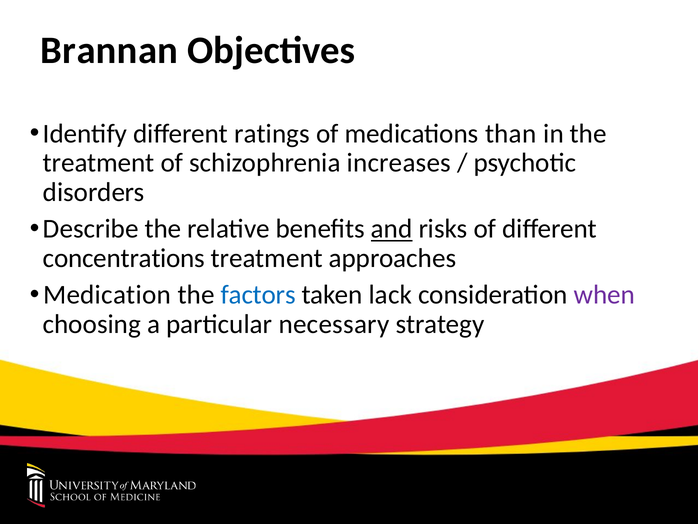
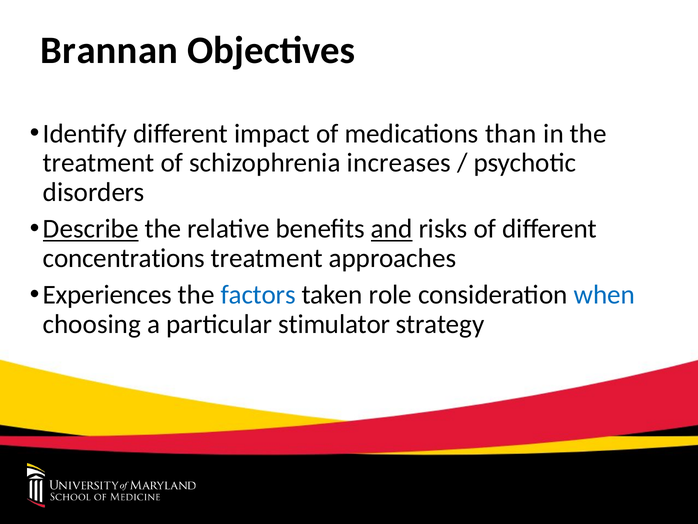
ratings: ratings -> impact
Describe underline: none -> present
Medication: Medication -> Experiences
lack: lack -> role
when colour: purple -> blue
necessary: necessary -> stimulator
